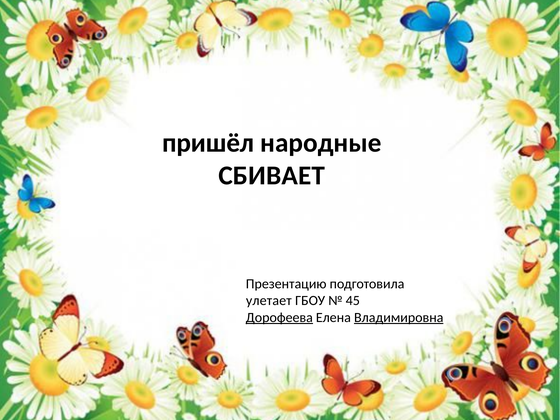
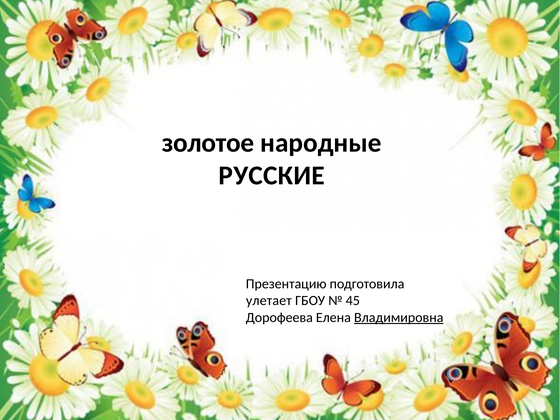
пришёл: пришёл -> золотое
СБИВАЕТ: СБИВАЕТ -> РУССКИЕ
Дорофеева underline: present -> none
